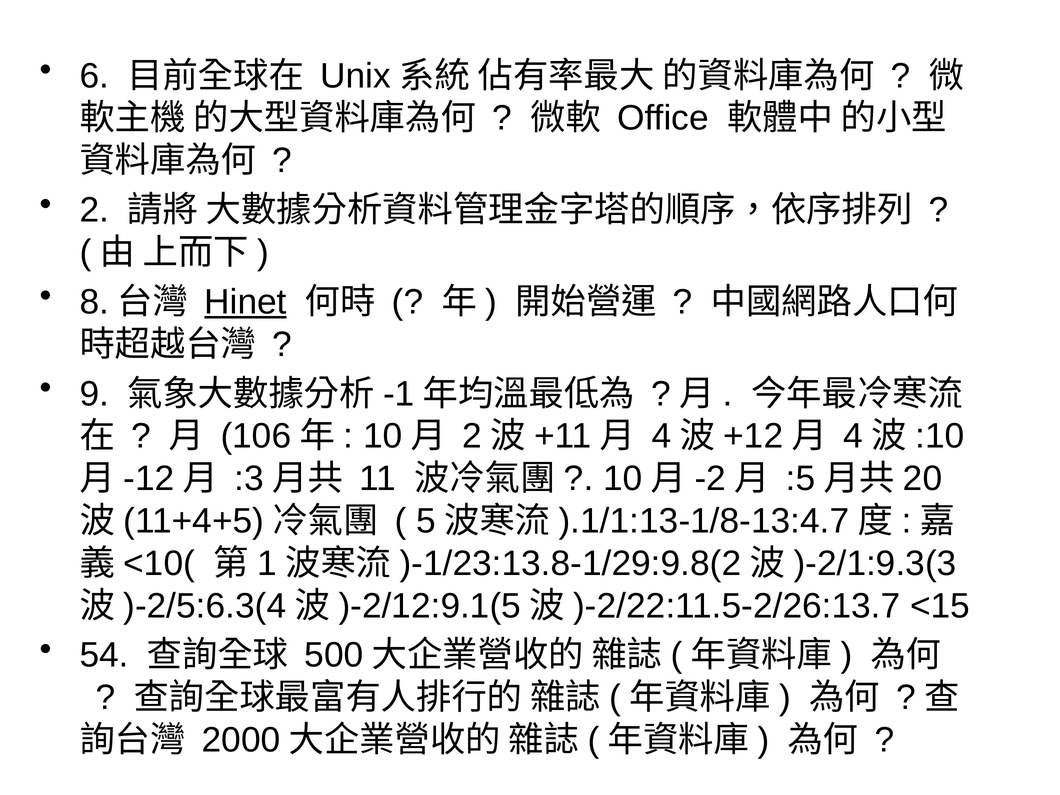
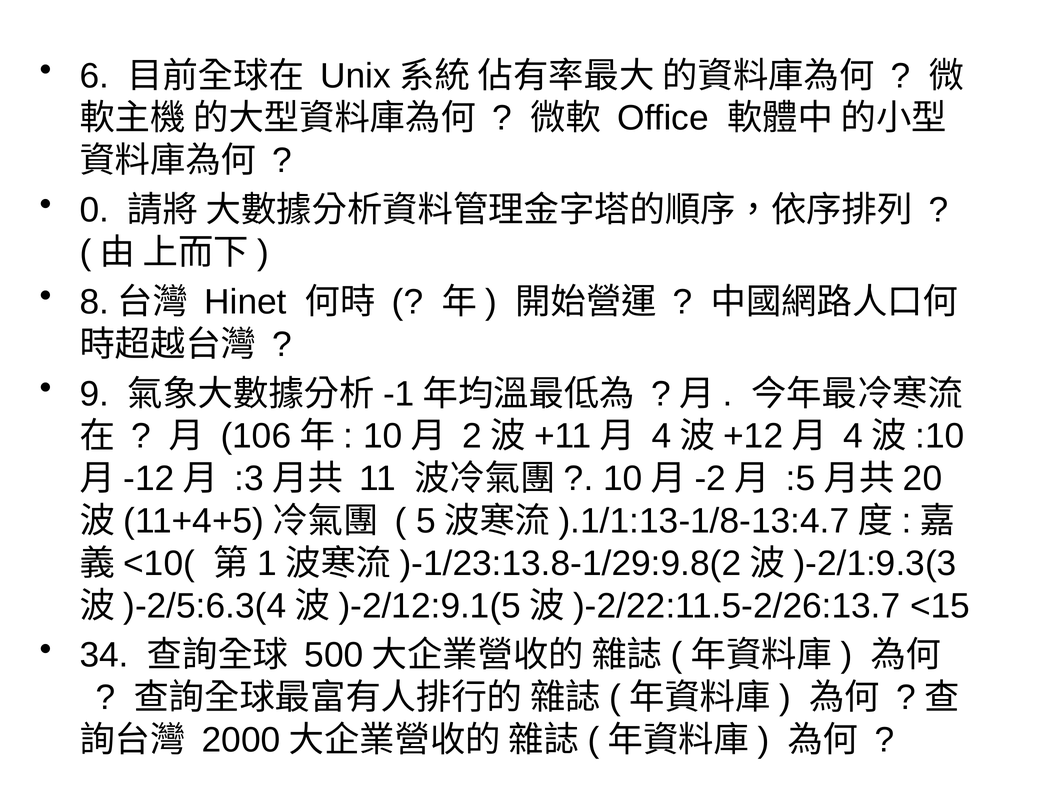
2: 2 -> 0
Hinet underline: present -> none
54: 54 -> 34
